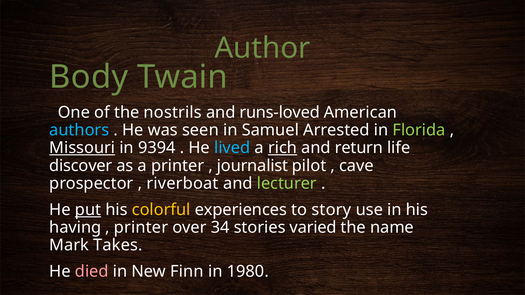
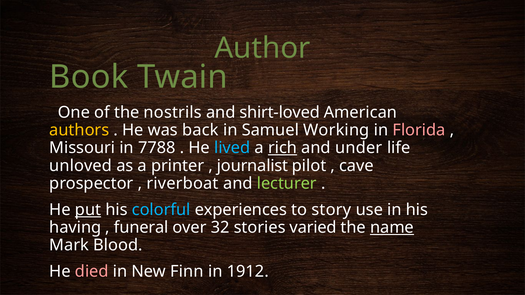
Body: Body -> Book
runs-loved: runs-loved -> shirt-loved
authors colour: light blue -> yellow
seen: seen -> back
Arrested: Arrested -> Working
Florida colour: light green -> pink
Missouri underline: present -> none
9394: 9394 -> 7788
return: return -> under
discover: discover -> unloved
colorful colour: yellow -> light blue
printer at (141, 228): printer -> funeral
34: 34 -> 32
name underline: none -> present
Takes: Takes -> Blood
1980: 1980 -> 1912
